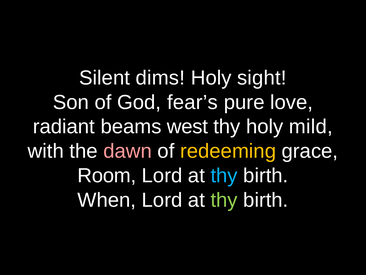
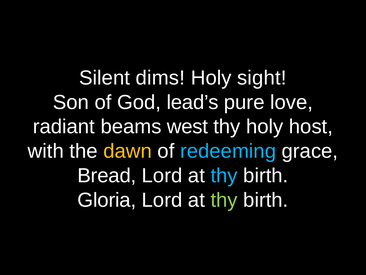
fear’s: fear’s -> lead’s
mild: mild -> host
dawn colour: pink -> yellow
redeeming colour: yellow -> light blue
Room: Room -> Bread
When: When -> Gloria
